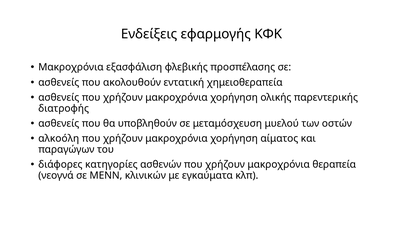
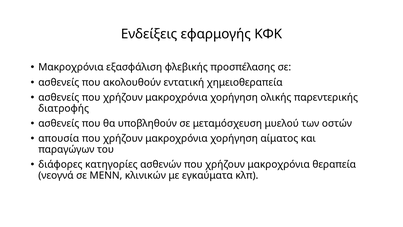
αλκοόλη: αλκοόλη -> απουσία
